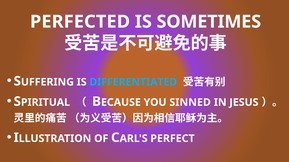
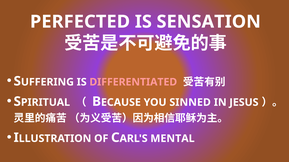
SOMETIMES: SOMETIMES -> SENSATION
DIFFERENTIATED colour: light blue -> pink
PERFECT: PERFECT -> MENTAL
